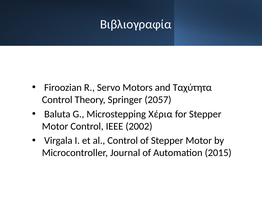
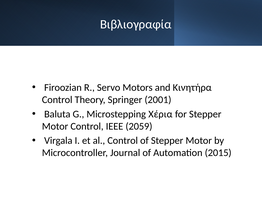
Ταχύτητα: Ταχύτητα -> Κινητήρα
2057: 2057 -> 2001
2002: 2002 -> 2059
